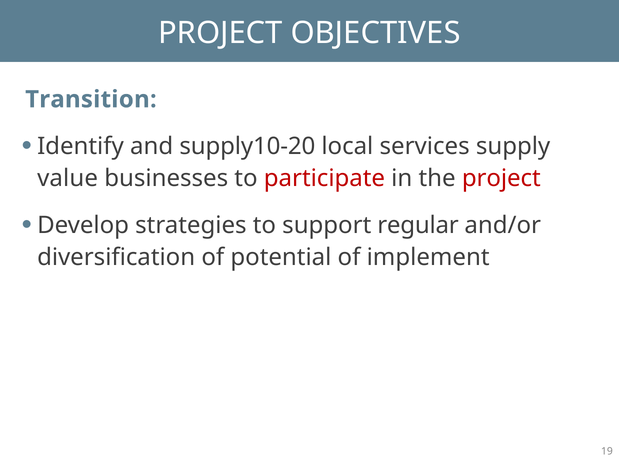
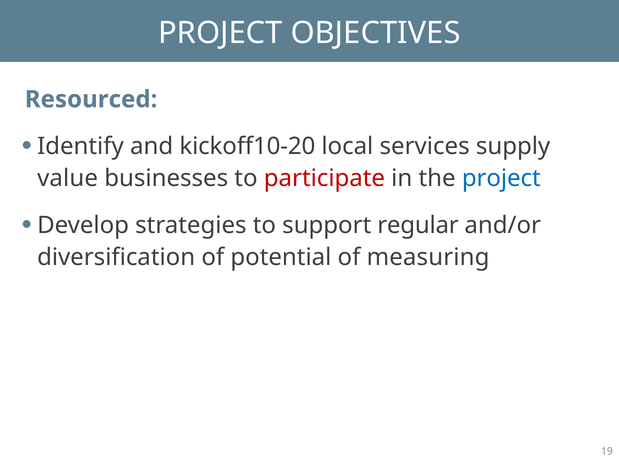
Transition: Transition -> Resourced
supply10-20: supply10-20 -> kickoff10-20
project at (501, 178) colour: red -> blue
implement: implement -> measuring
